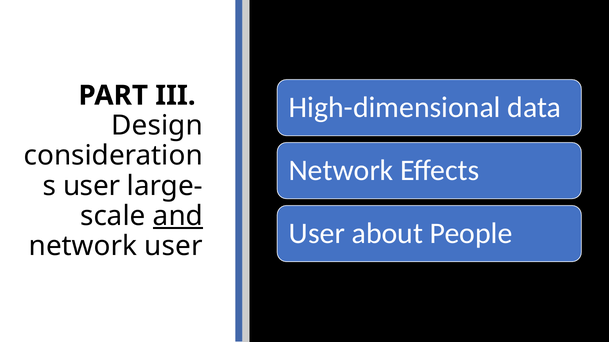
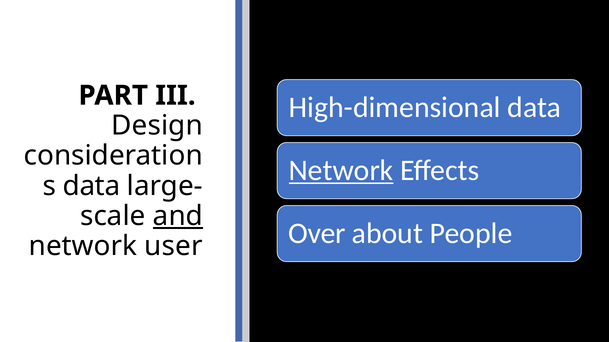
Network at (341, 171) underline: none -> present
user at (92, 186): user -> data
User at (317, 234): User -> Over
